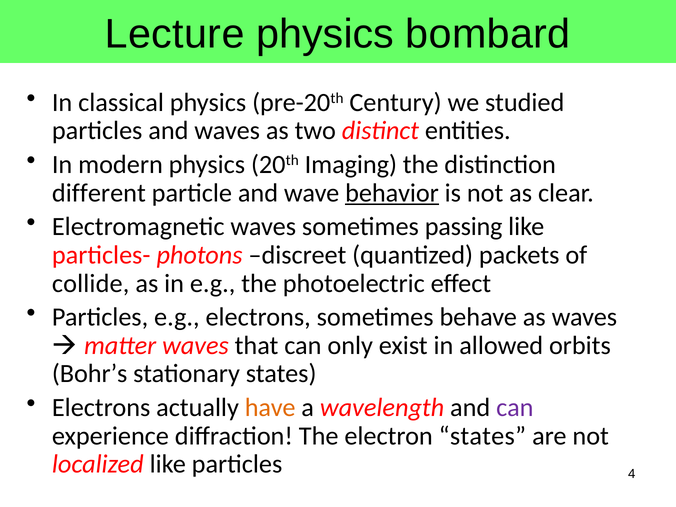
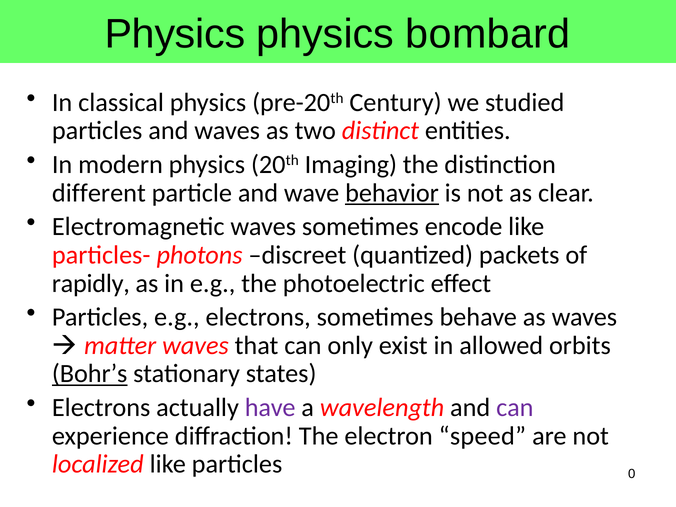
Lecture at (175, 34): Lecture -> Physics
passing: passing -> encode
collide: collide -> rapidly
Bohr’s underline: none -> present
have colour: orange -> purple
electron states: states -> speed
4: 4 -> 0
